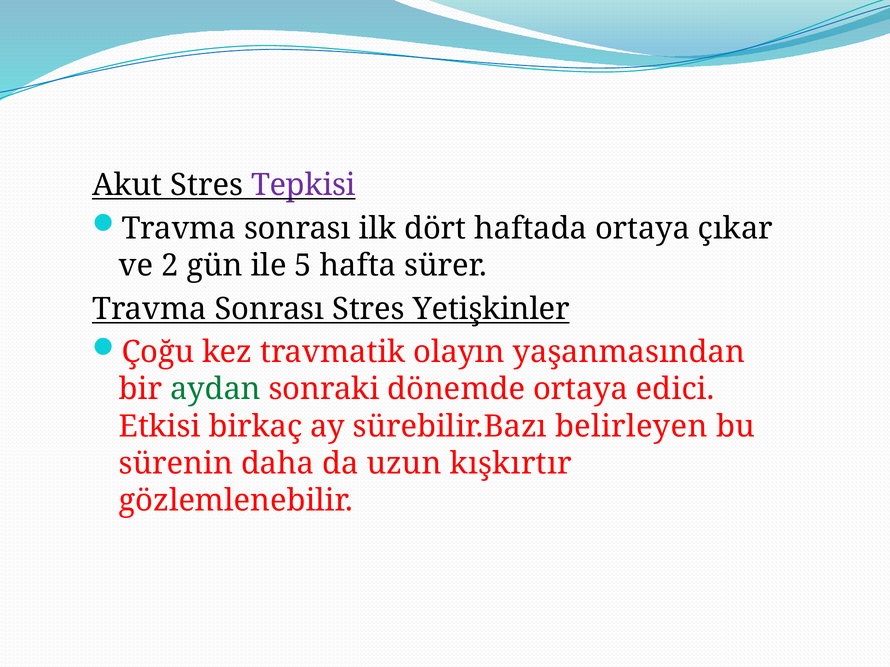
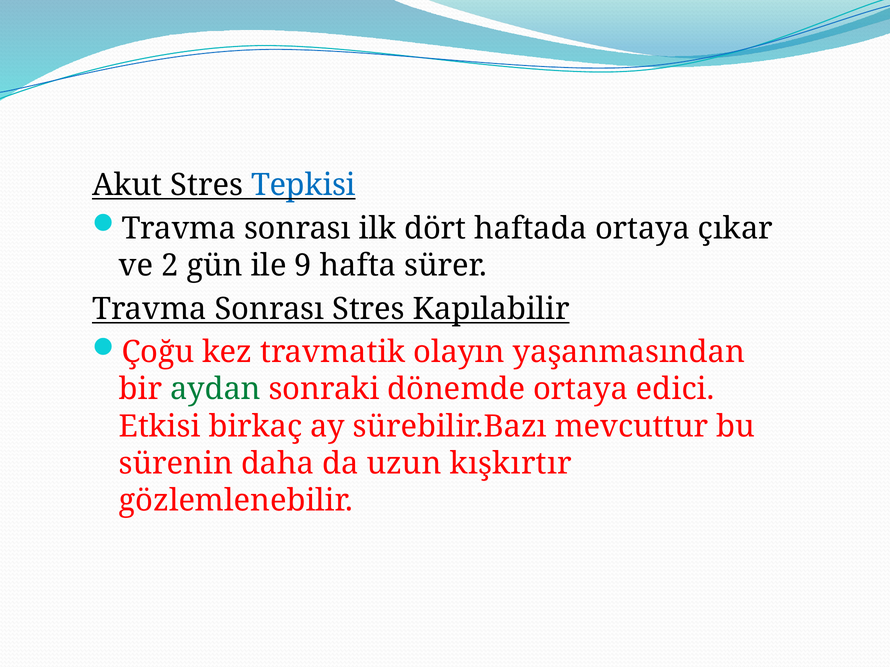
Tepkisi colour: purple -> blue
5: 5 -> 9
Yetişkinler: Yetişkinler -> Kapılabilir
belirleyen: belirleyen -> mevcuttur
